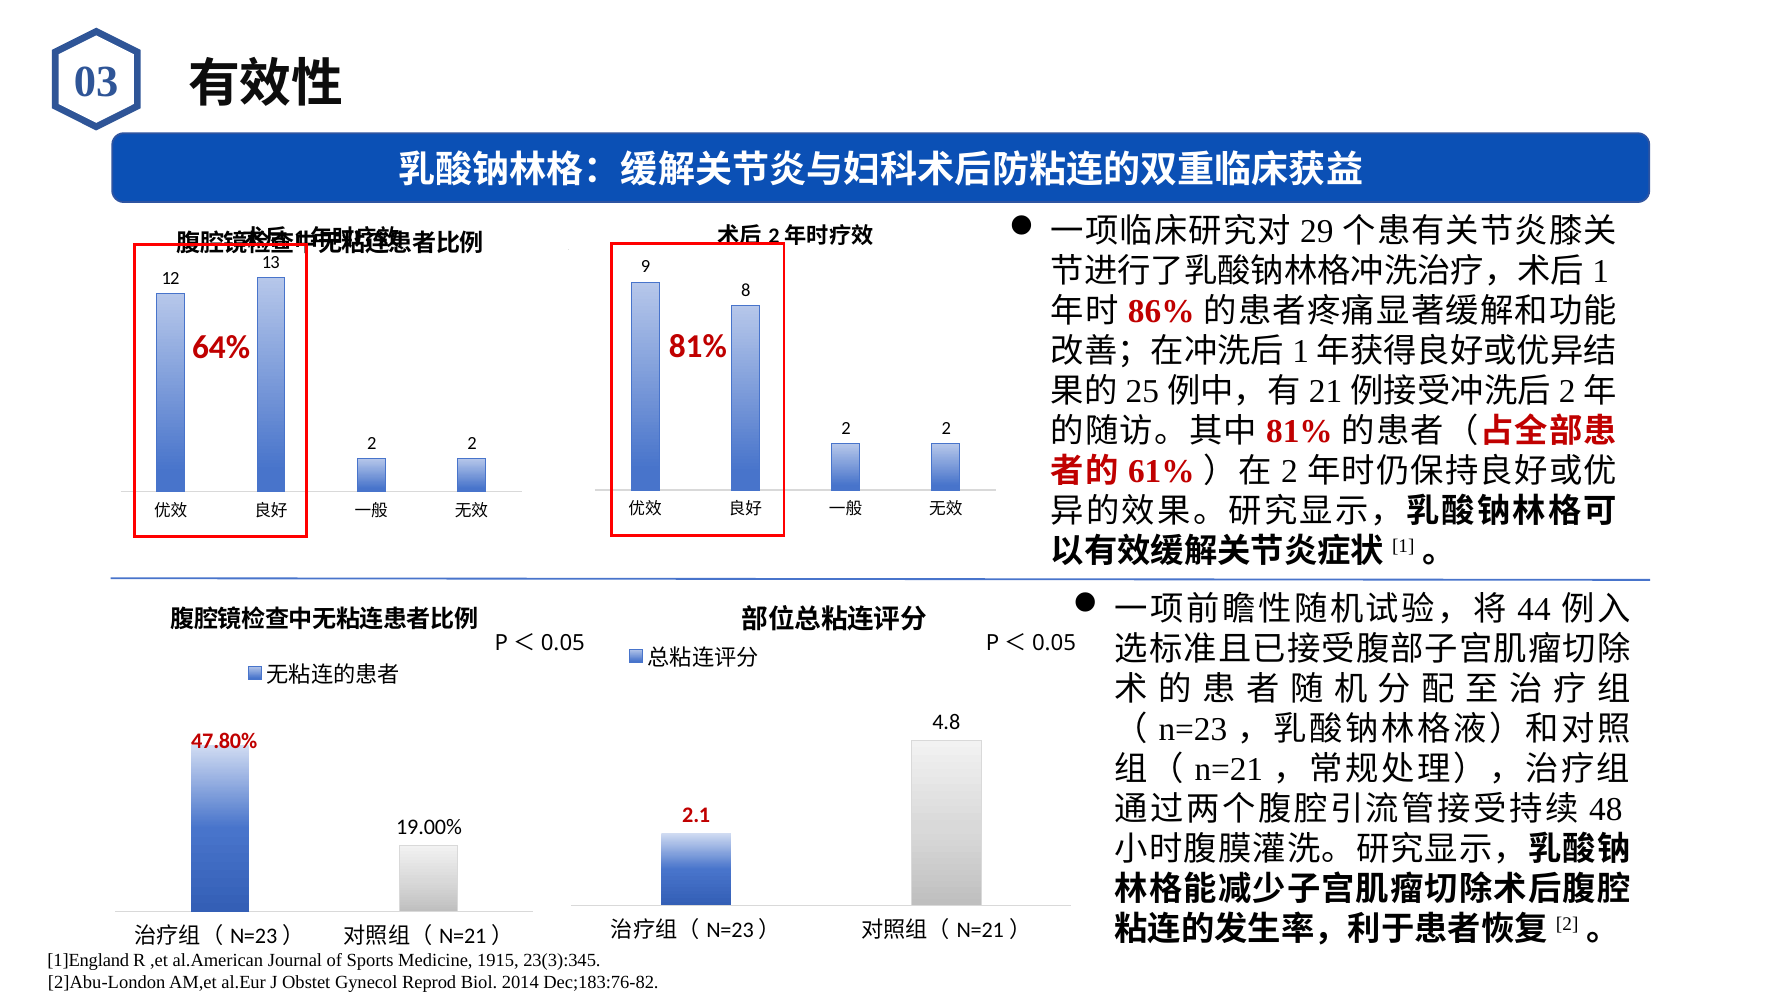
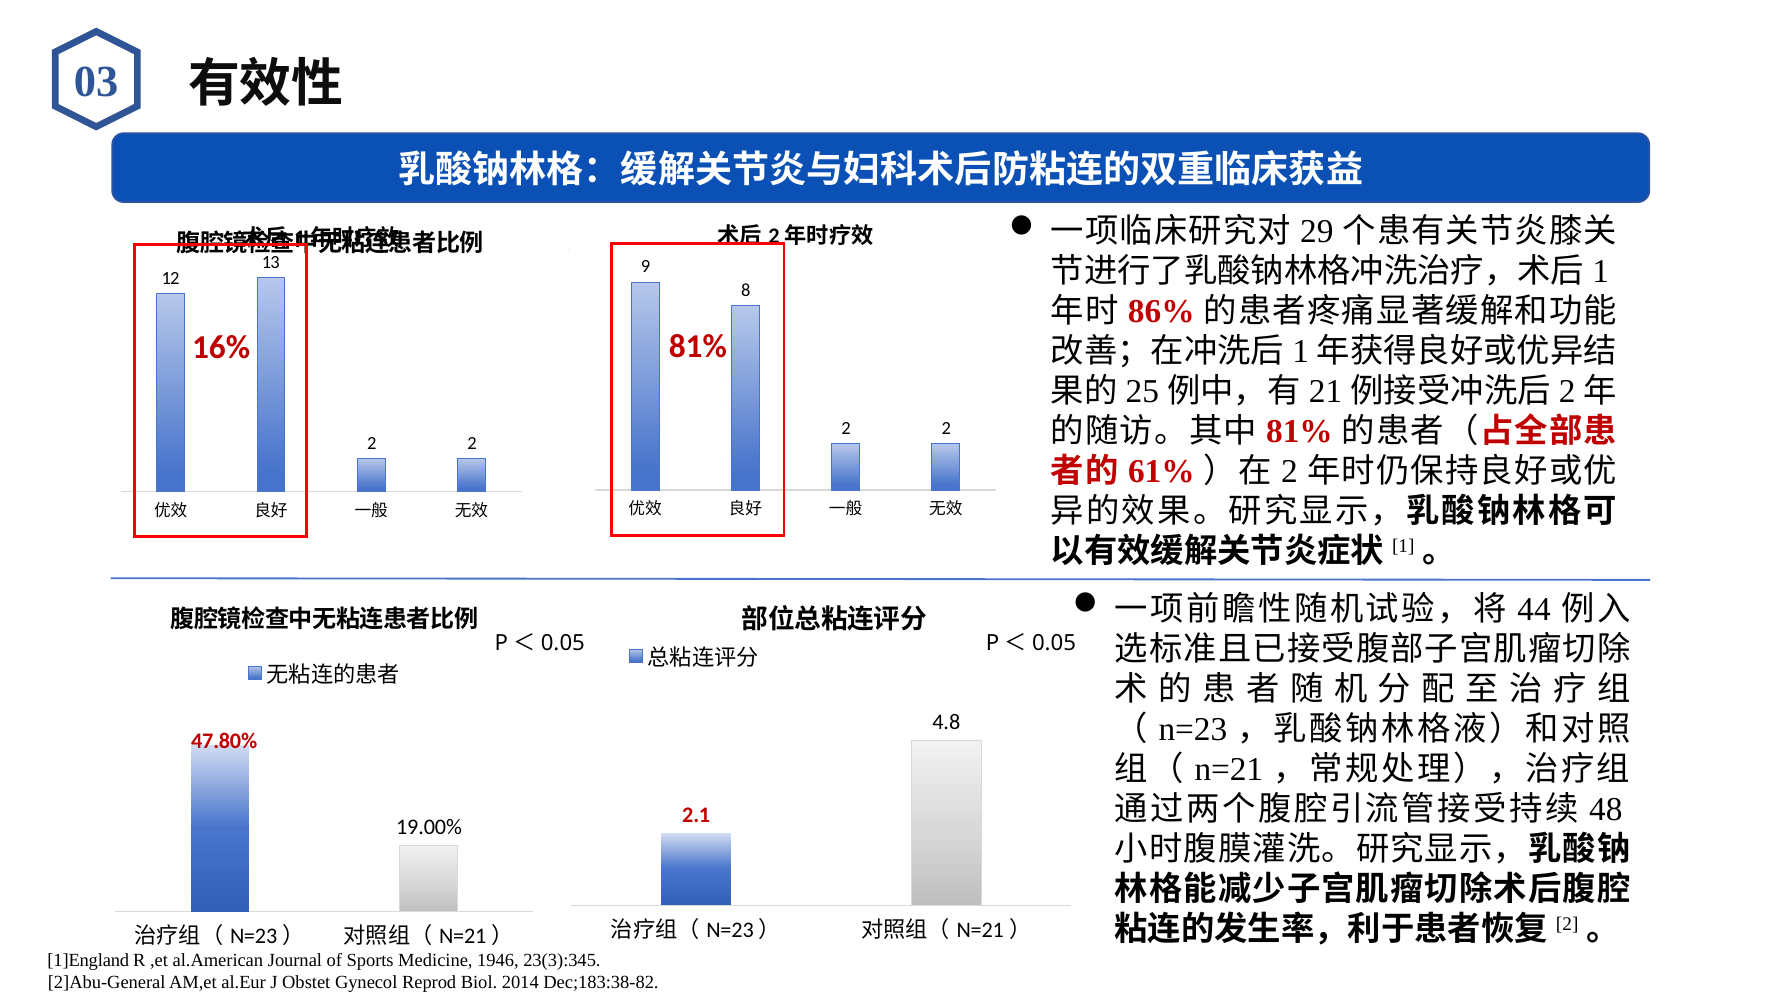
64%: 64% -> 16%
1915: 1915 -> 1946
2]Abu-London: 2]Abu-London -> 2]Abu-General
Dec;183:76-82: Dec;183:76-82 -> Dec;183:38-82
